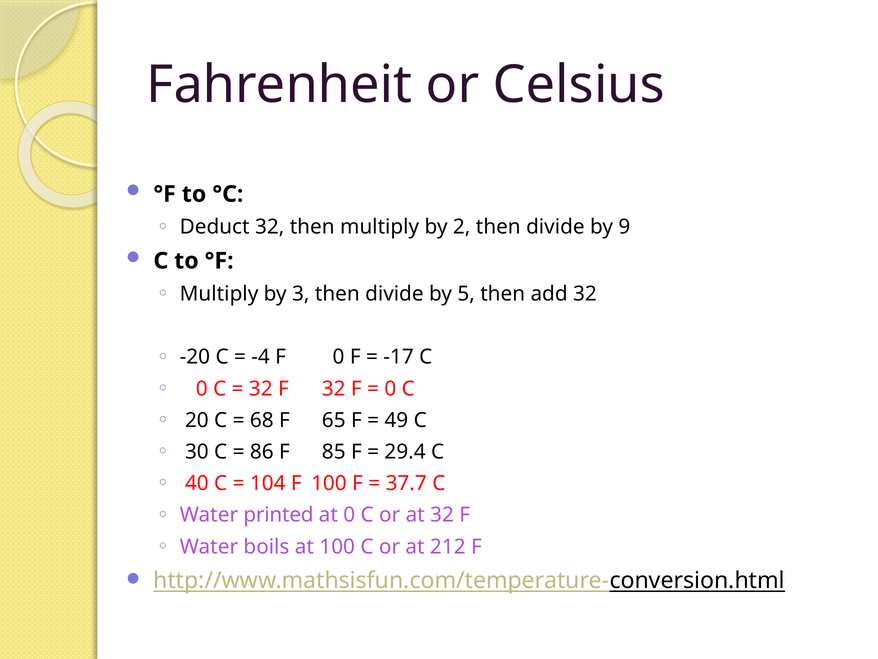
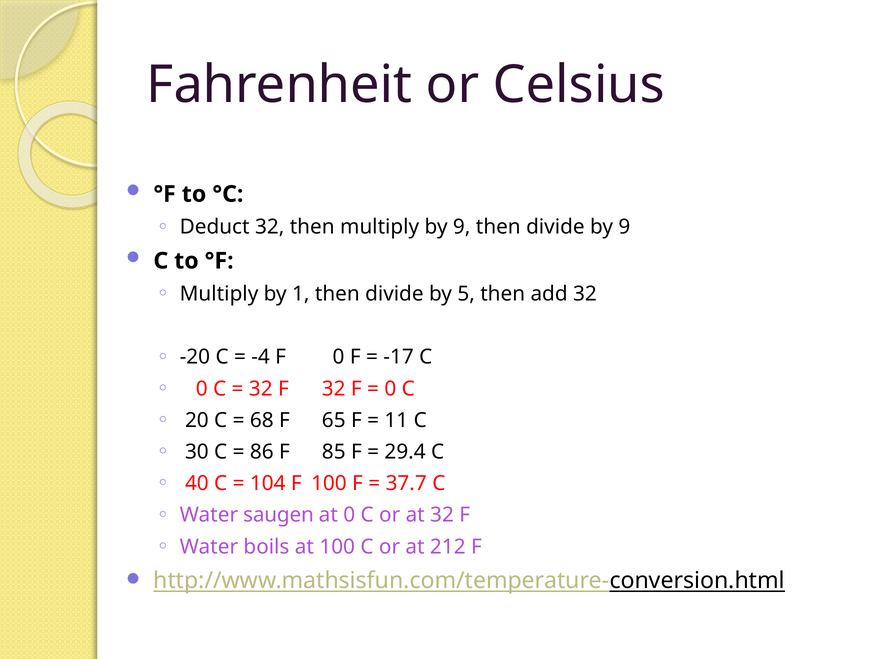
multiply by 2: 2 -> 9
3: 3 -> 1
49: 49 -> 11
printed: printed -> saugen
